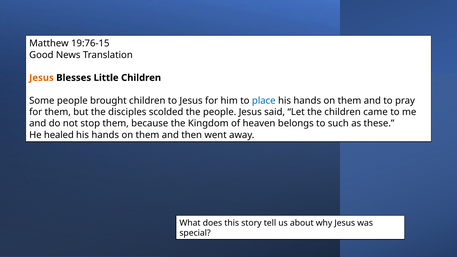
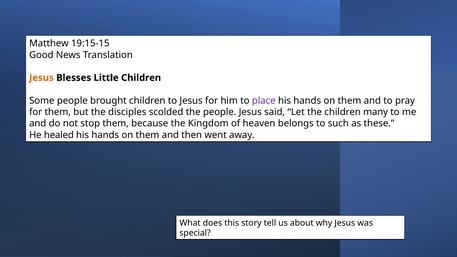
19:76-15: 19:76-15 -> 19:15-15
place colour: blue -> purple
came: came -> many
